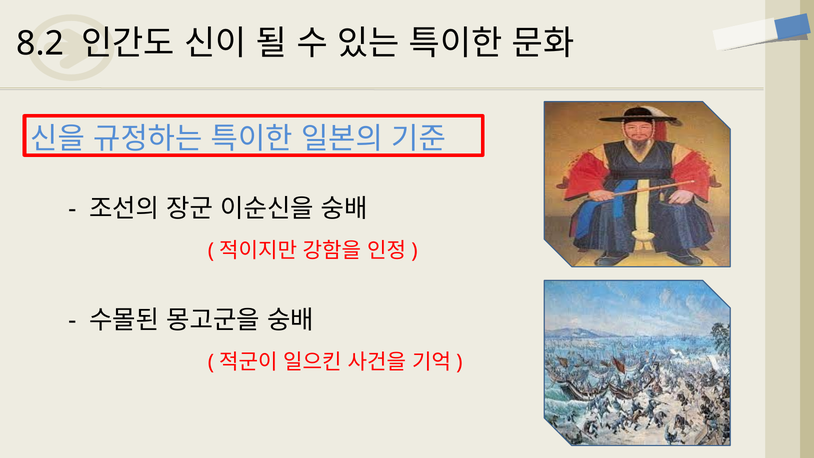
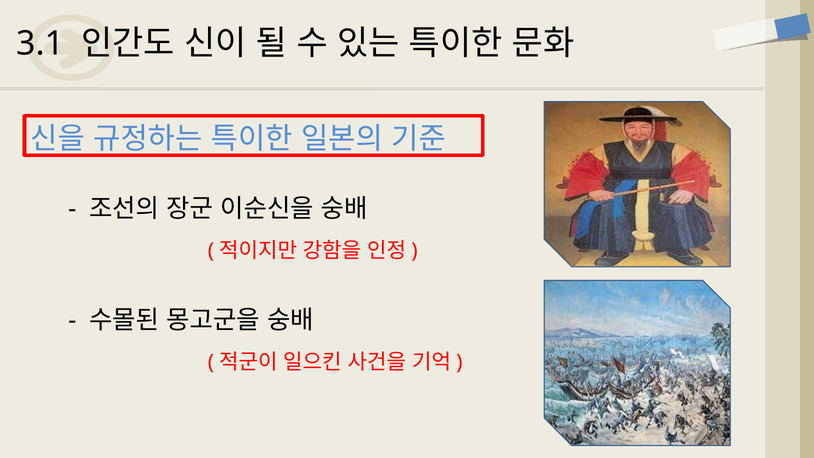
8.2: 8.2 -> 3.1
